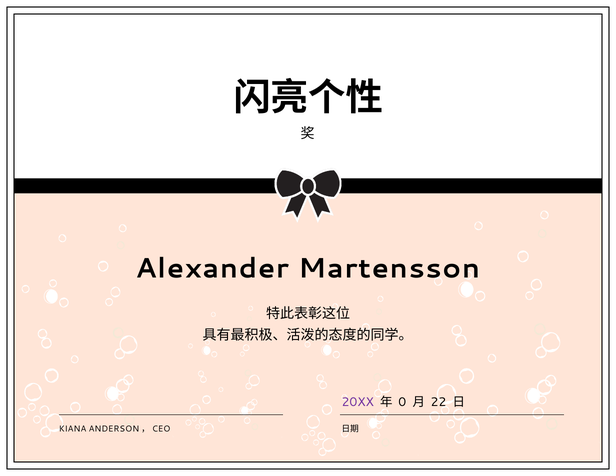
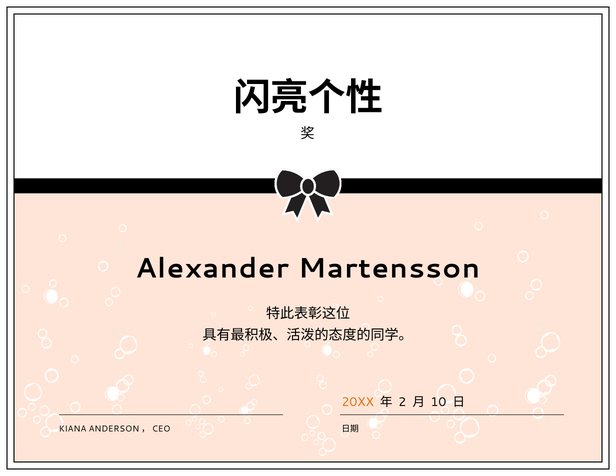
20XX colour: purple -> orange
0: 0 -> 2
22: 22 -> 10
